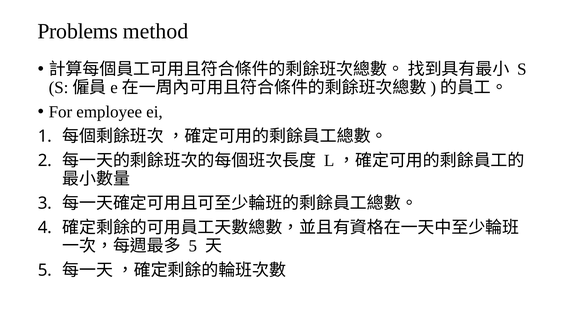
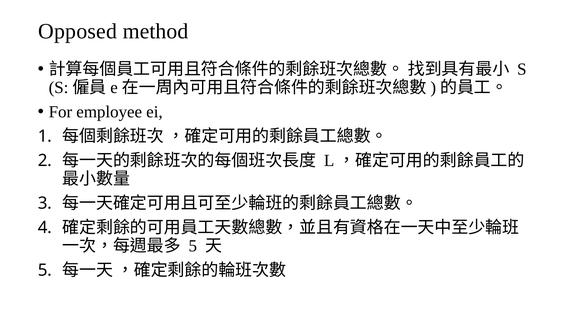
Problems: Problems -> Opposed
